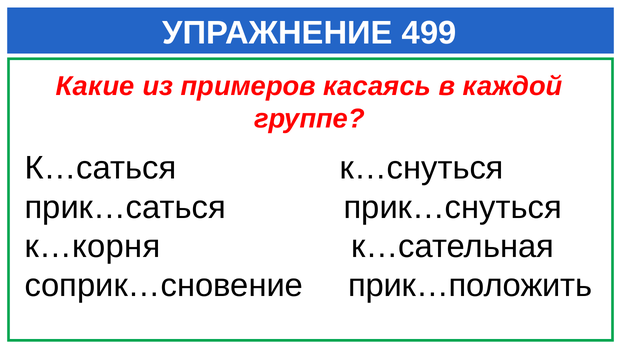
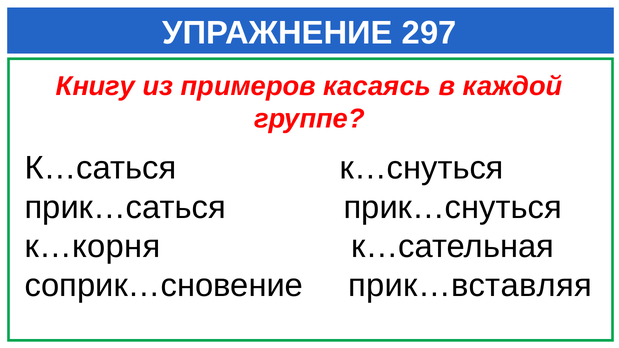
499: 499 -> 297
Какие: Какие -> Книгу
прик…положить: прик…положить -> прик…вставляя
